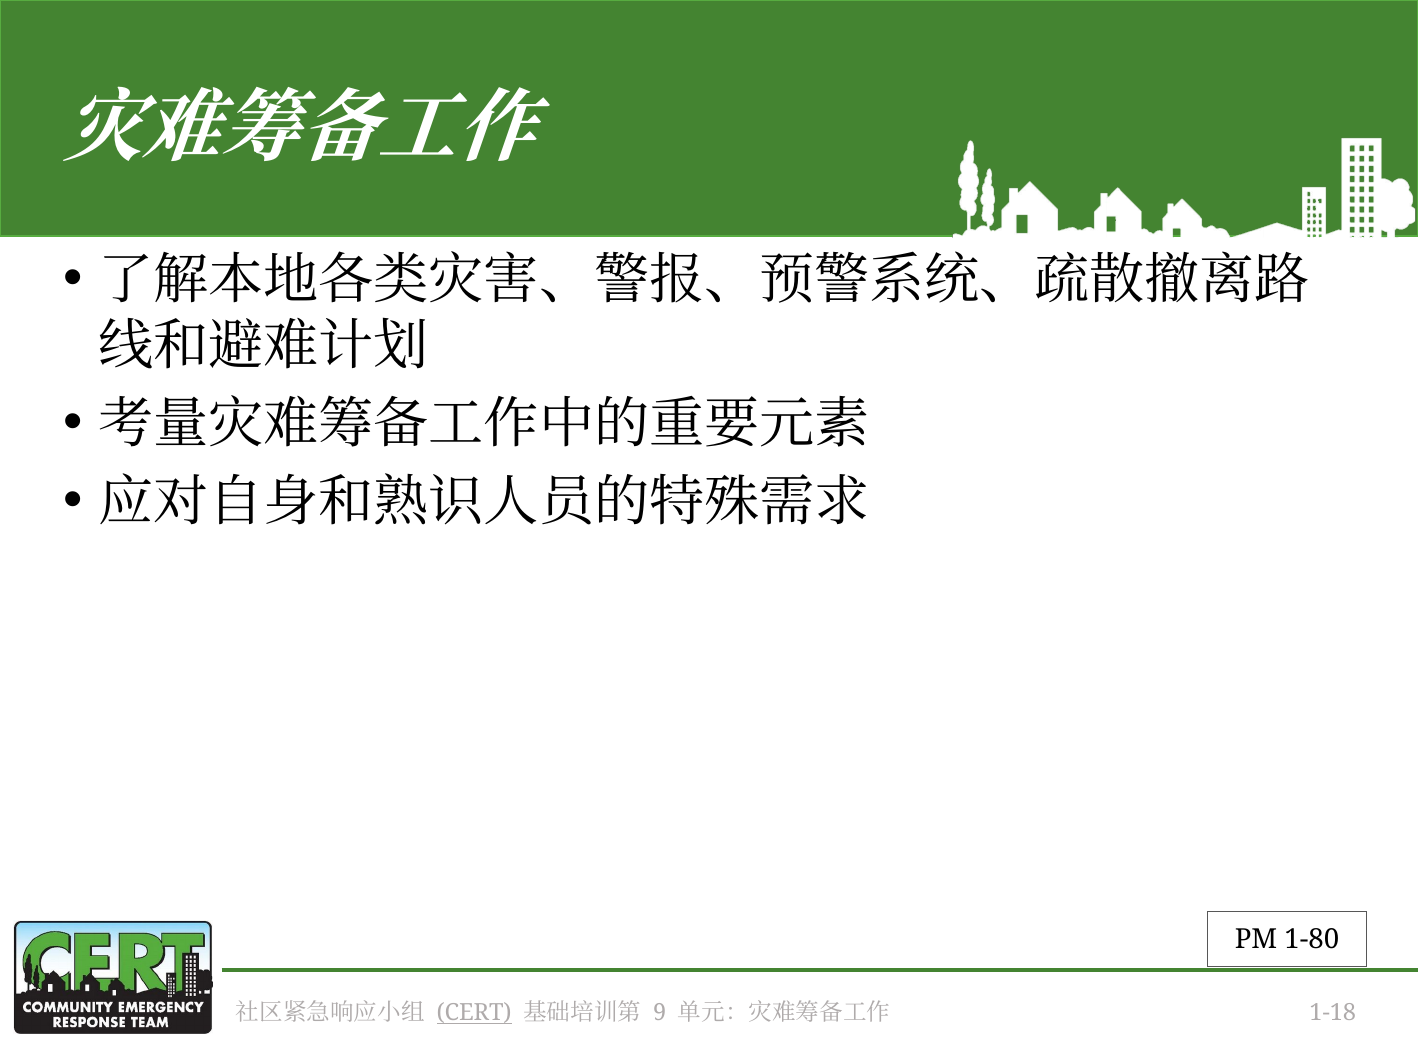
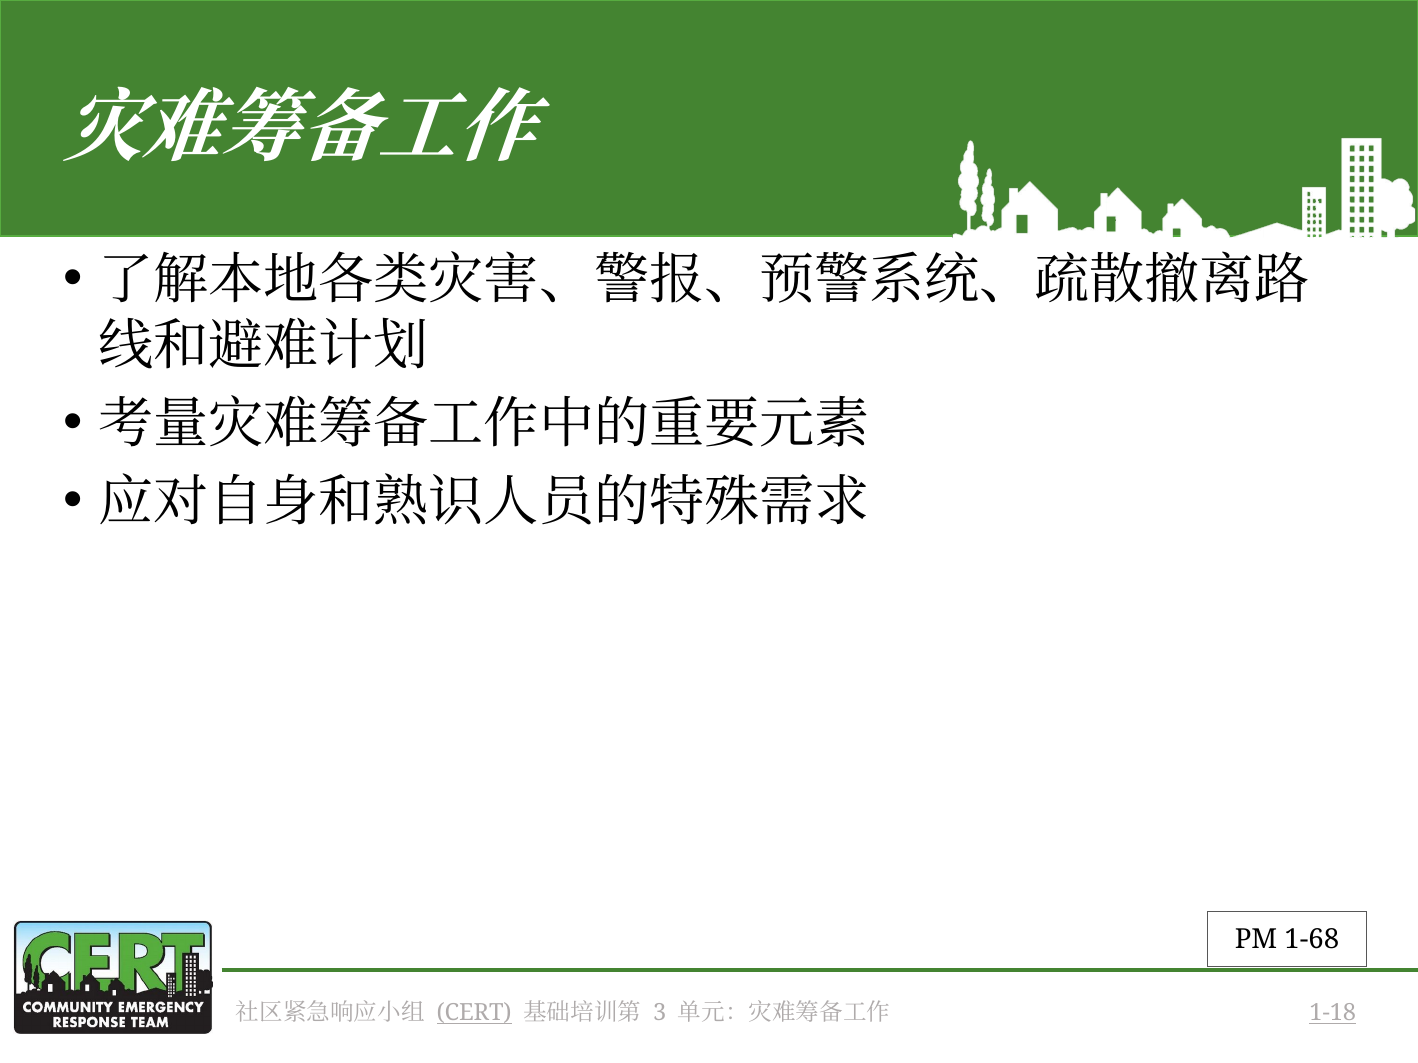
1-80: 1-80 -> 1-68
9: 9 -> 3
1-18 underline: none -> present
